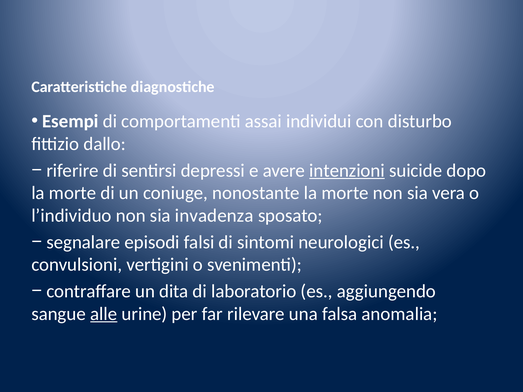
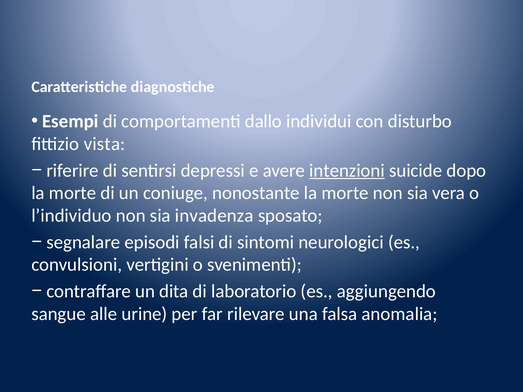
assai: assai -> dallo
dallo: dallo -> vista
alle underline: present -> none
